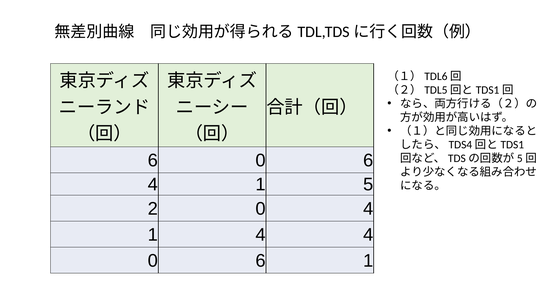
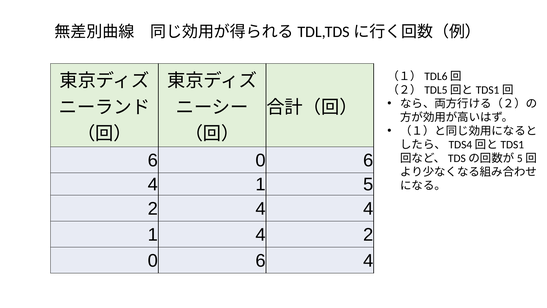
2 0: 0 -> 4
4 4: 4 -> 2
1 at (368, 260): 1 -> 4
